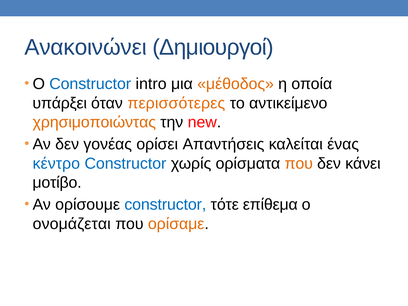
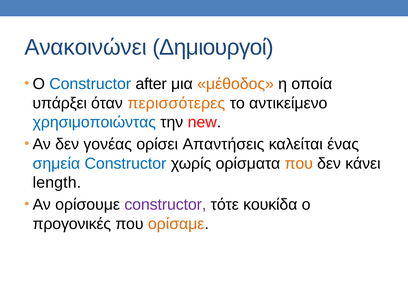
intro: intro -> after
χρησιμοποιώντας colour: orange -> blue
κέντρο: κέντρο -> σημεία
μοτίβο: μοτίβο -> length
constructor at (165, 205) colour: blue -> purple
επίθεμα: επίθεμα -> κουκίδα
ονομάζεται: ονομάζεται -> προγονικές
